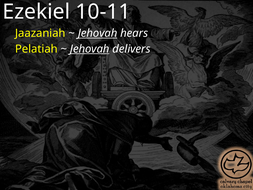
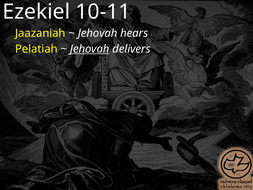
Jehovah at (98, 33) underline: present -> none
